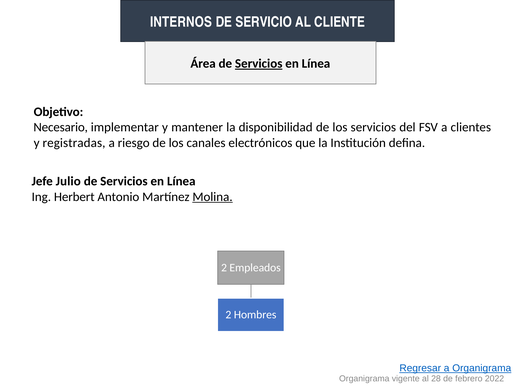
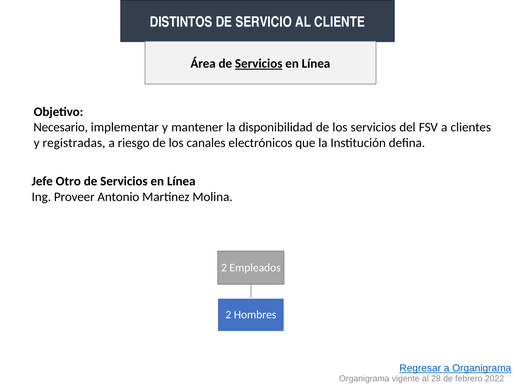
INTERNOS: INTERNOS -> DISTINTOS
Julio: Julio -> Otro
Herbert: Herbert -> Proveer
Molina underline: present -> none
